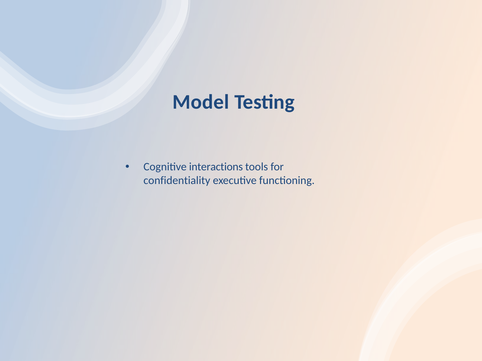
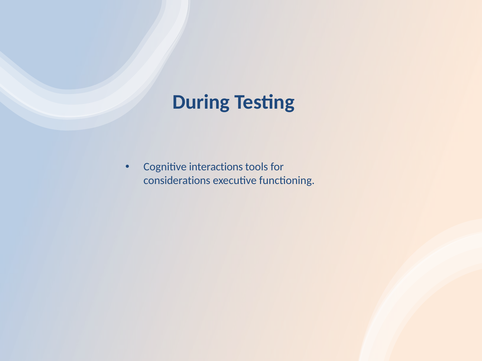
Model: Model -> During
confidentiality: confidentiality -> considerations
